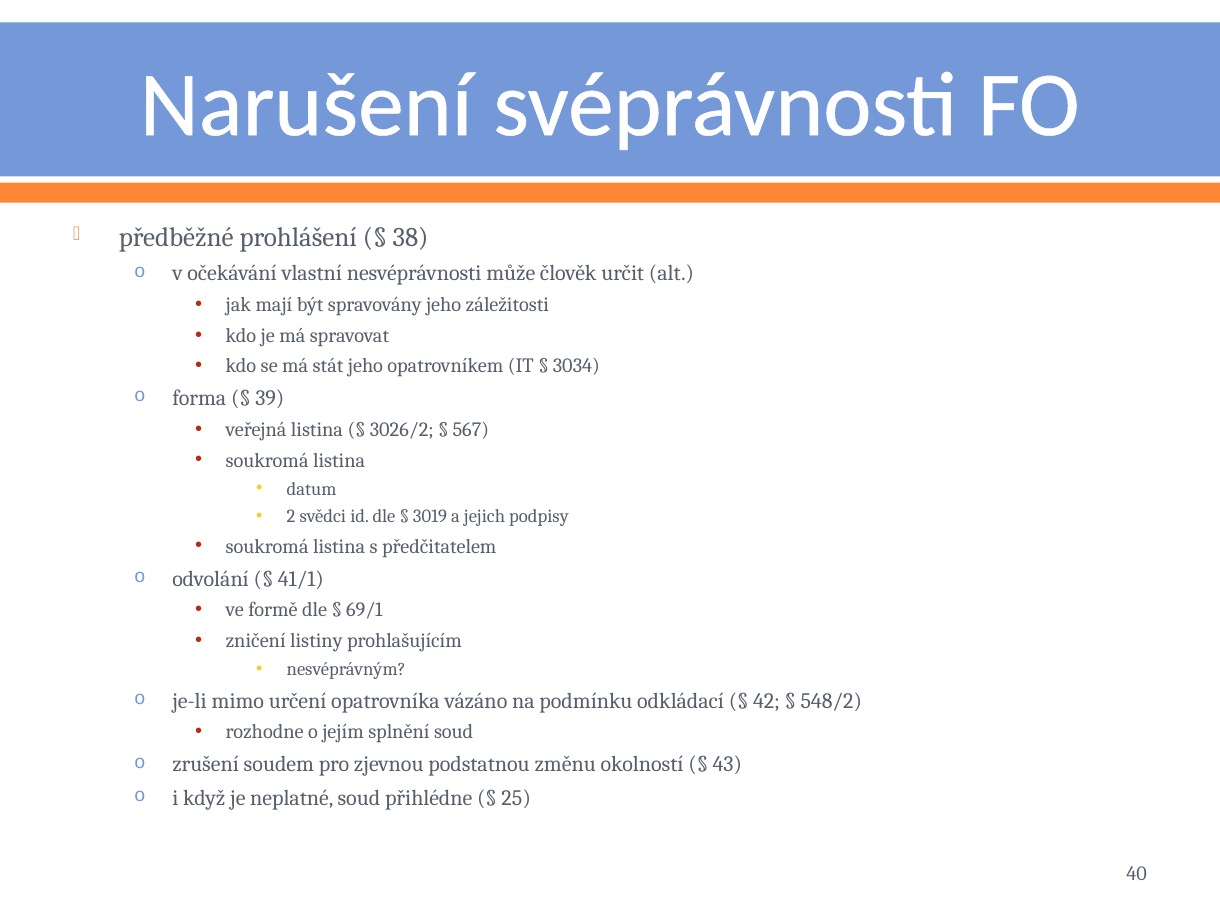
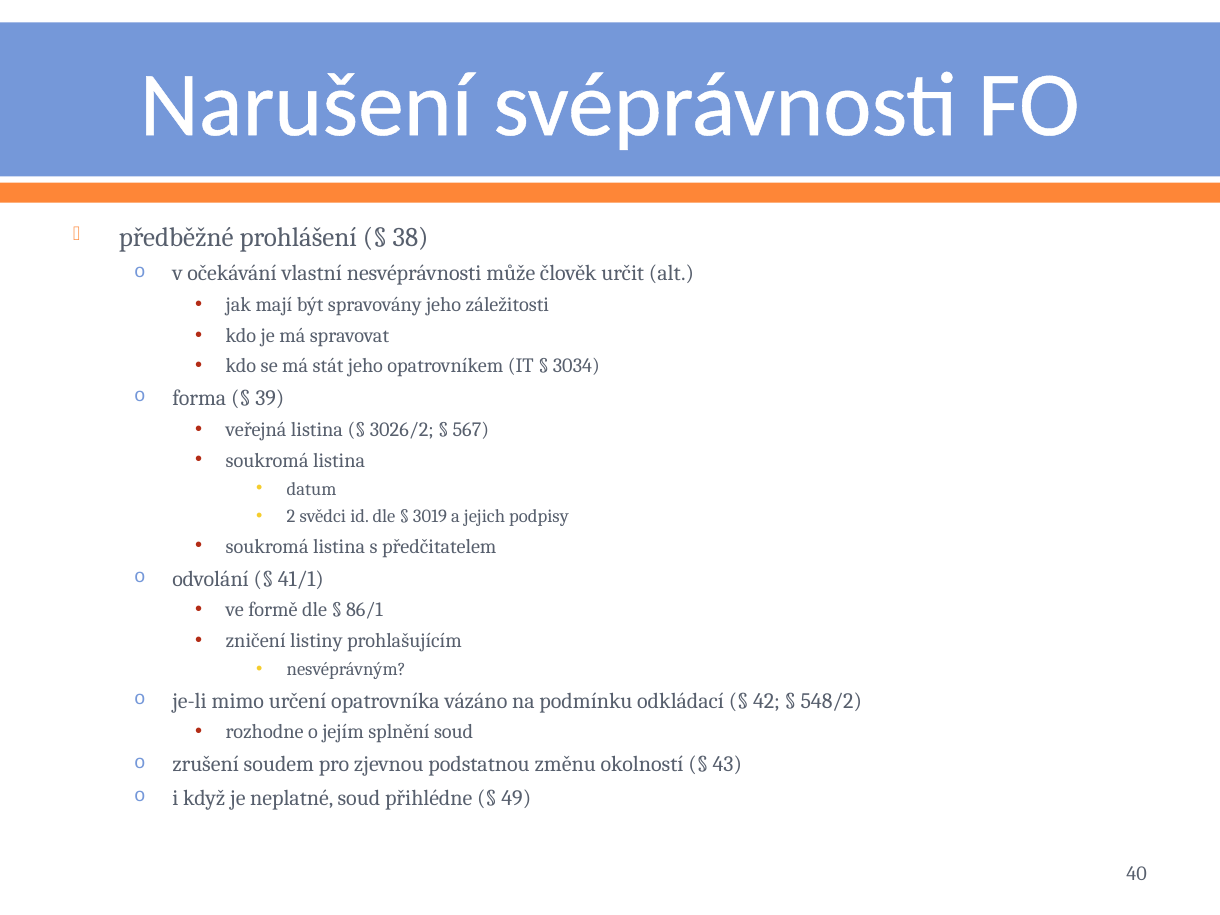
69/1: 69/1 -> 86/1
25: 25 -> 49
